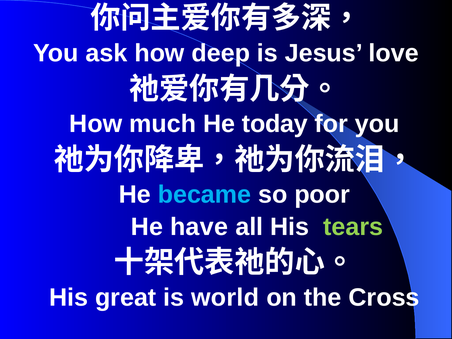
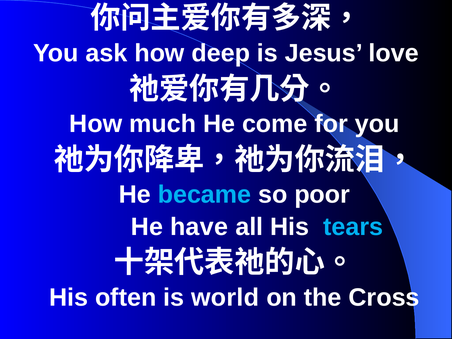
today: today -> come
tears colour: light green -> light blue
great: great -> often
